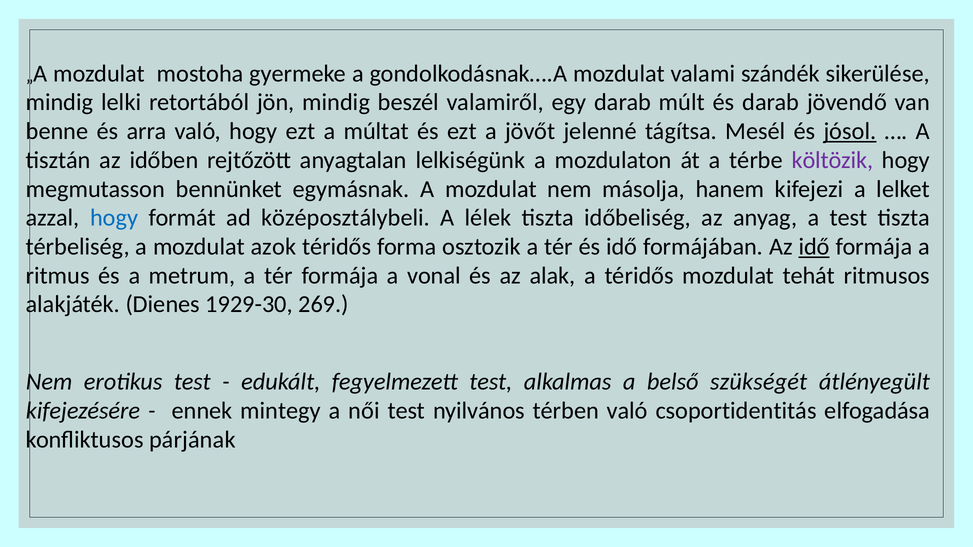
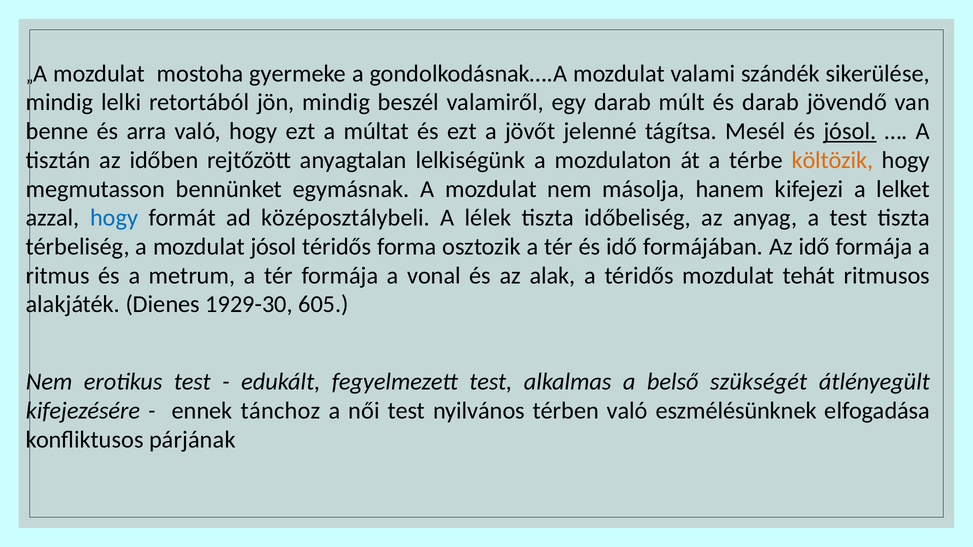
költözik colour: purple -> orange
mozdulat azok: azok -> jósol
idő at (814, 247) underline: present -> none
269: 269 -> 605
mintegy: mintegy -> tánchoz
csoportidentitás: csoportidentitás -> eszmélésünknek
